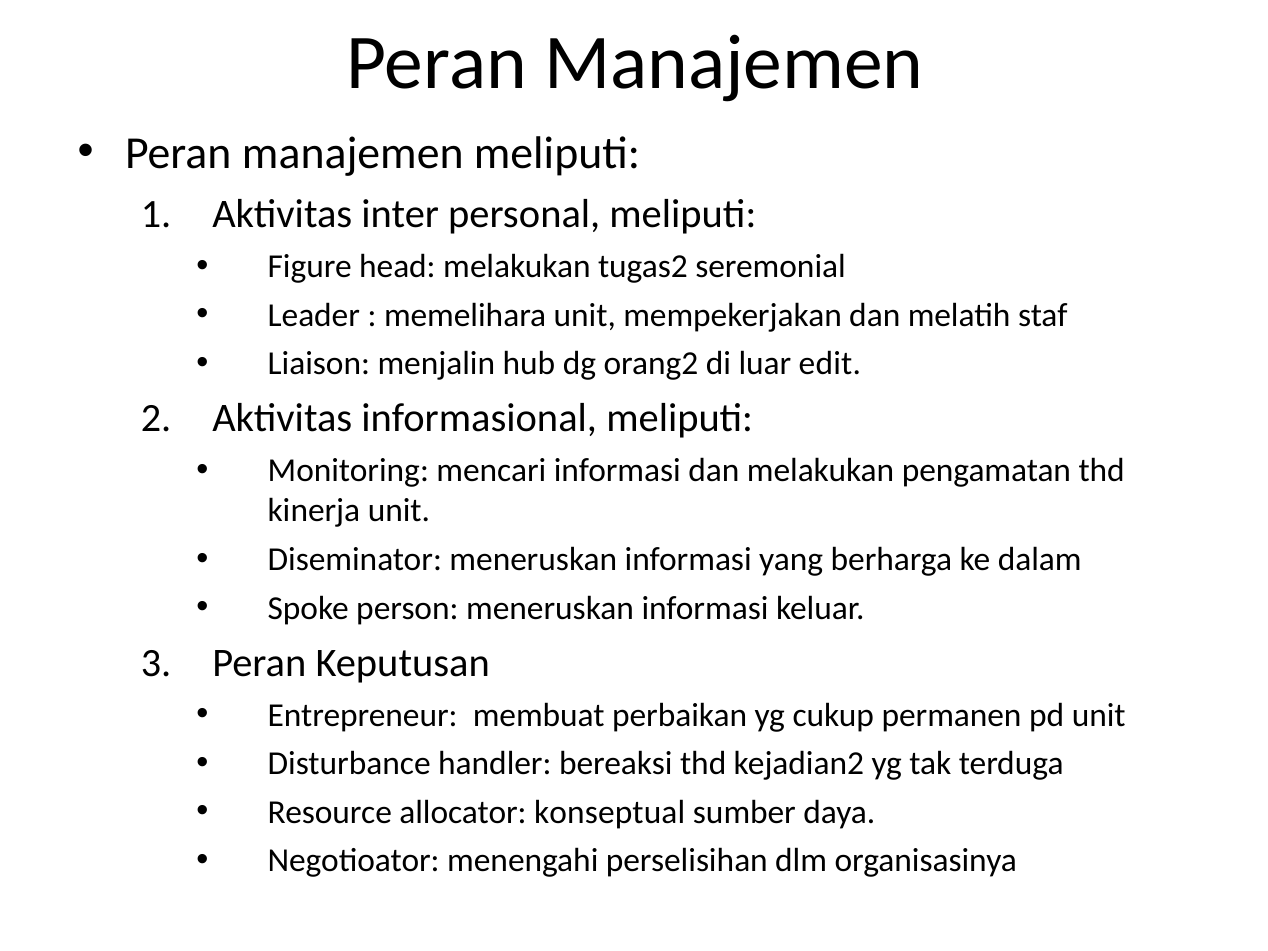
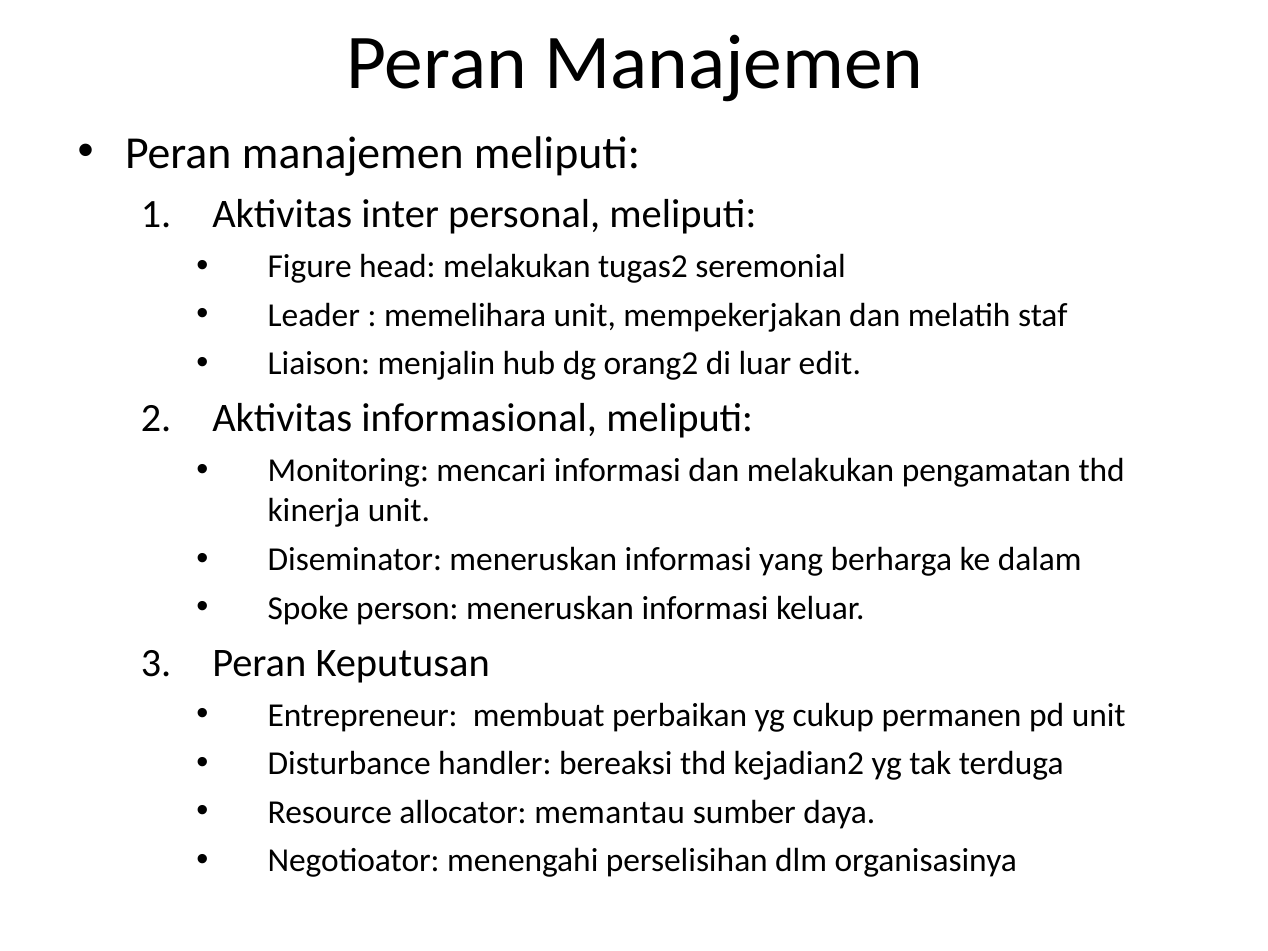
konseptual: konseptual -> memantau
